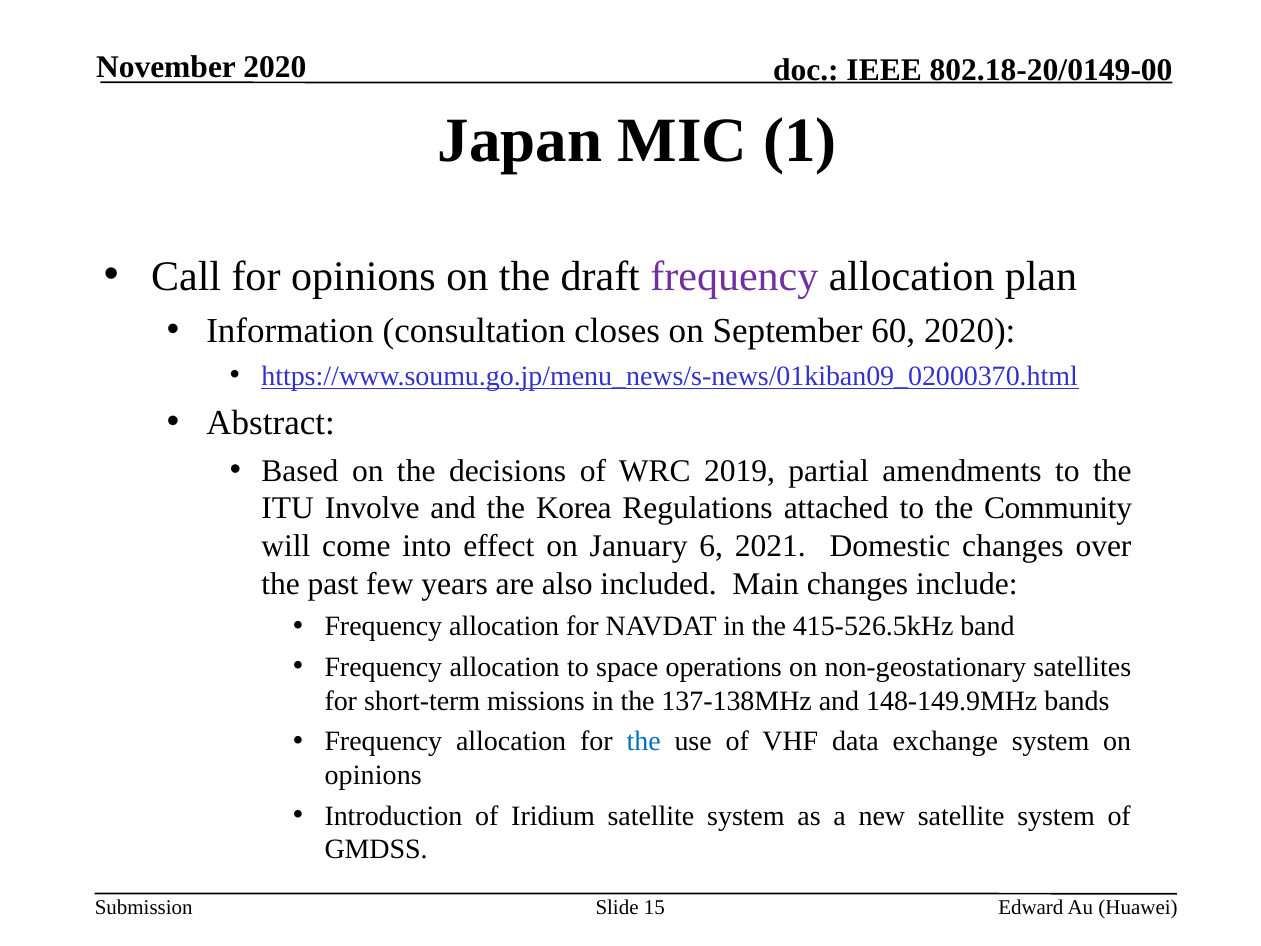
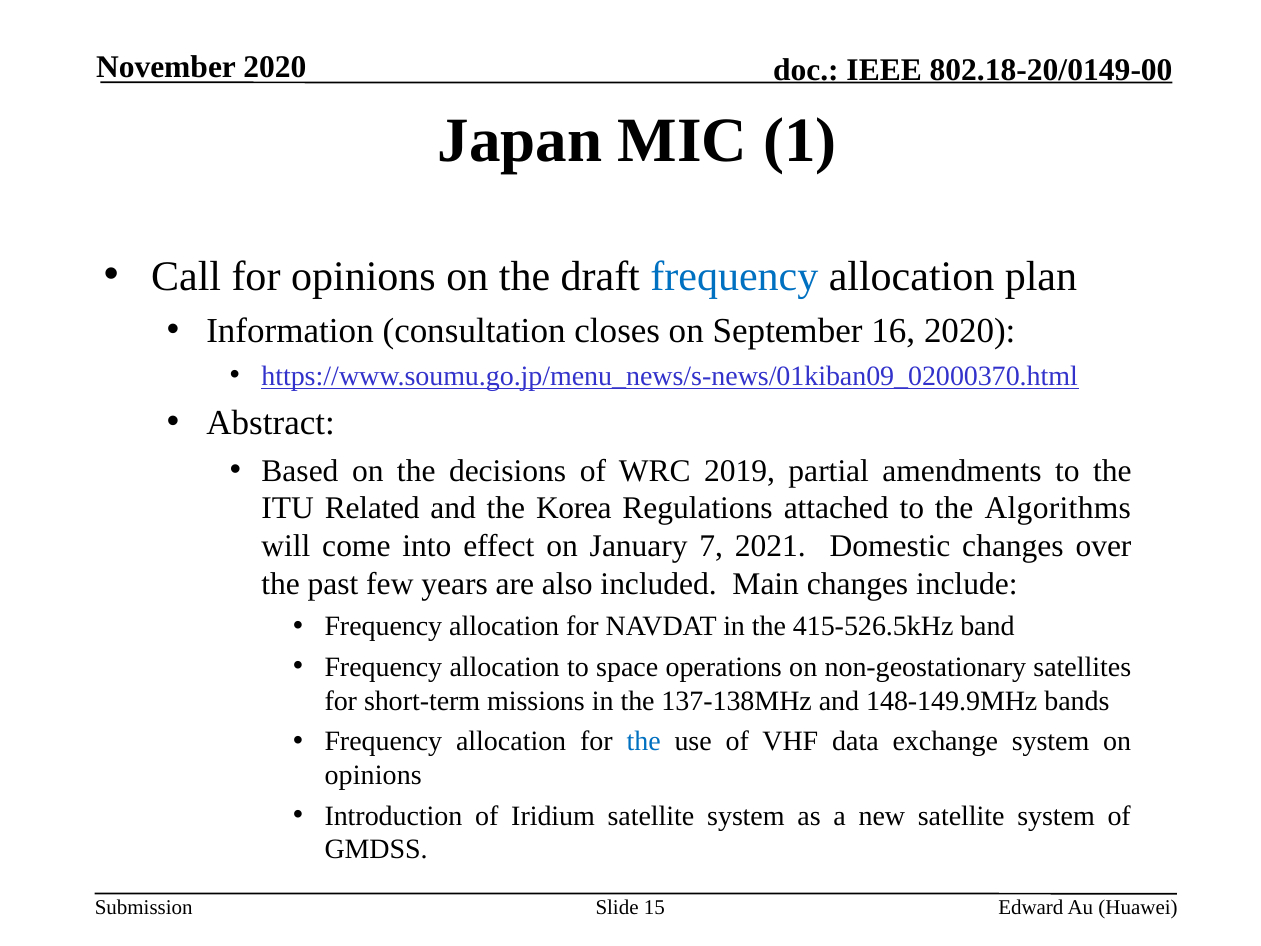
frequency at (734, 276) colour: purple -> blue
60: 60 -> 16
Involve: Involve -> Related
Community: Community -> Algorithms
6: 6 -> 7
